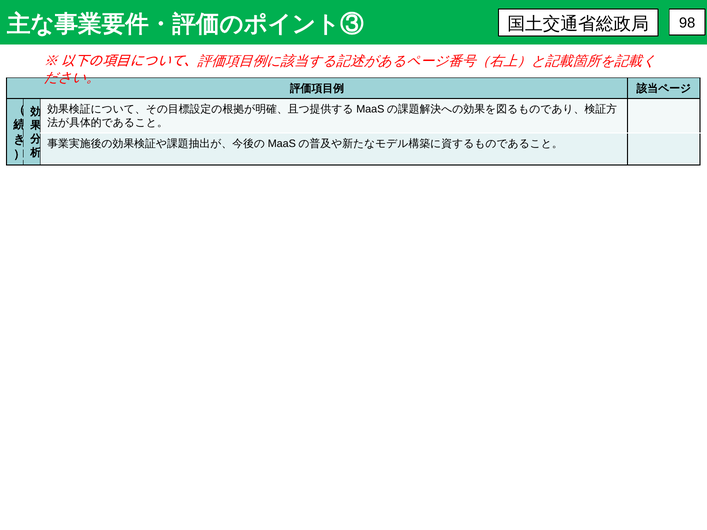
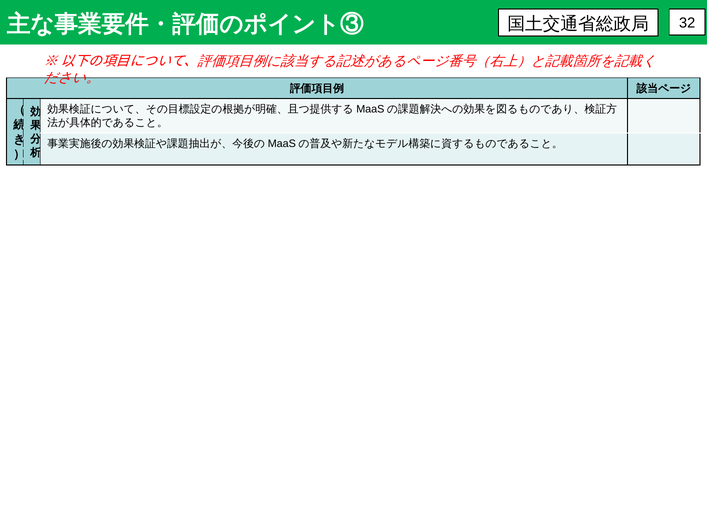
98: 98 -> 32
